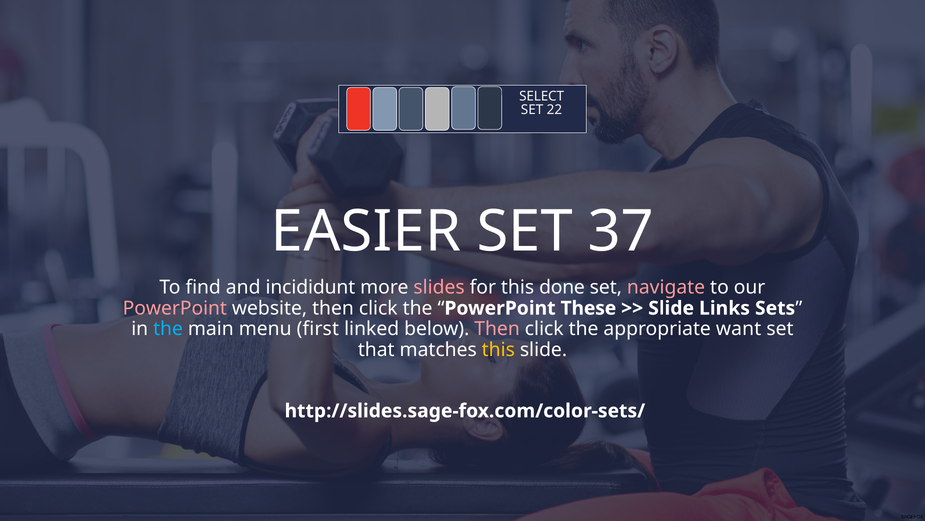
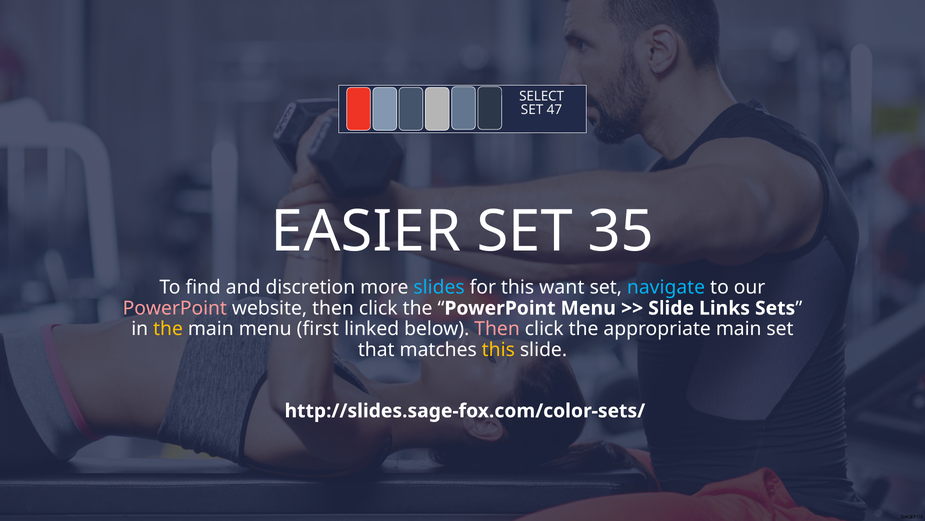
22: 22 -> 47
37: 37 -> 35
incididunt: incididunt -> discretion
slides colour: pink -> light blue
done: done -> want
navigate colour: pink -> light blue
PowerPoint These: These -> Menu
the at (168, 329) colour: light blue -> yellow
appropriate want: want -> main
